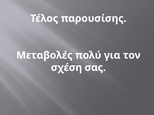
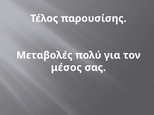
σχέση: σχέση -> μέσος
